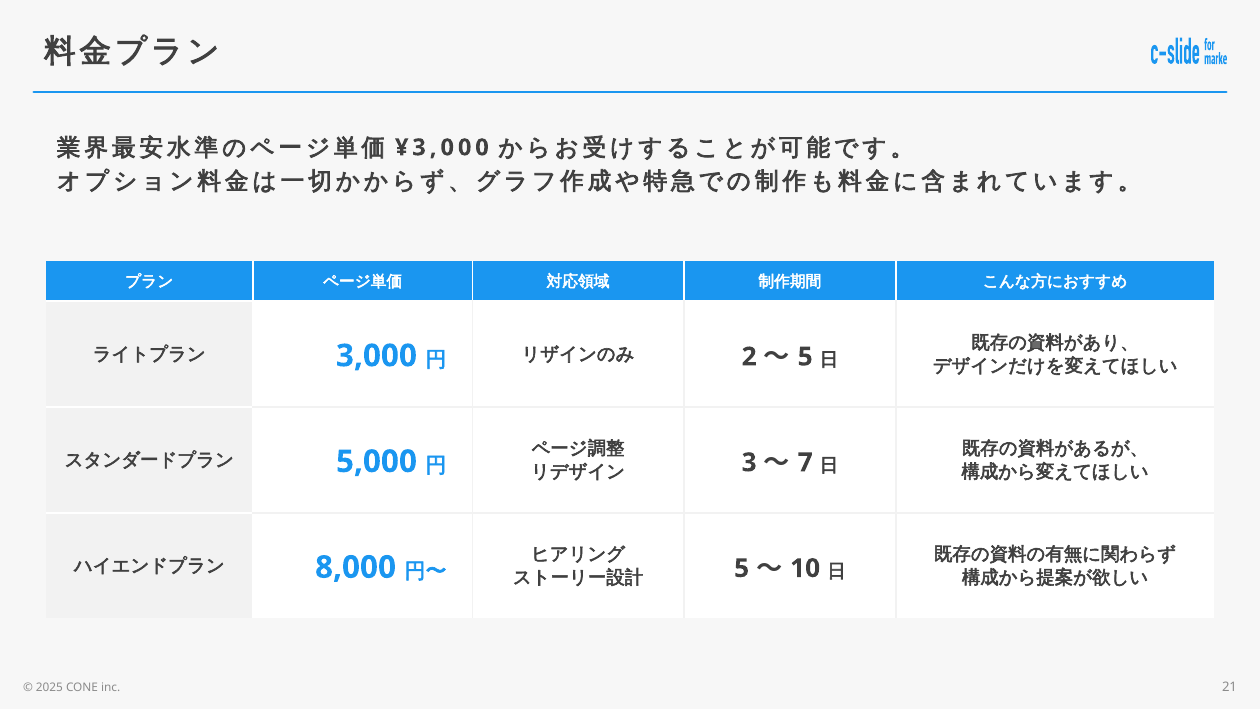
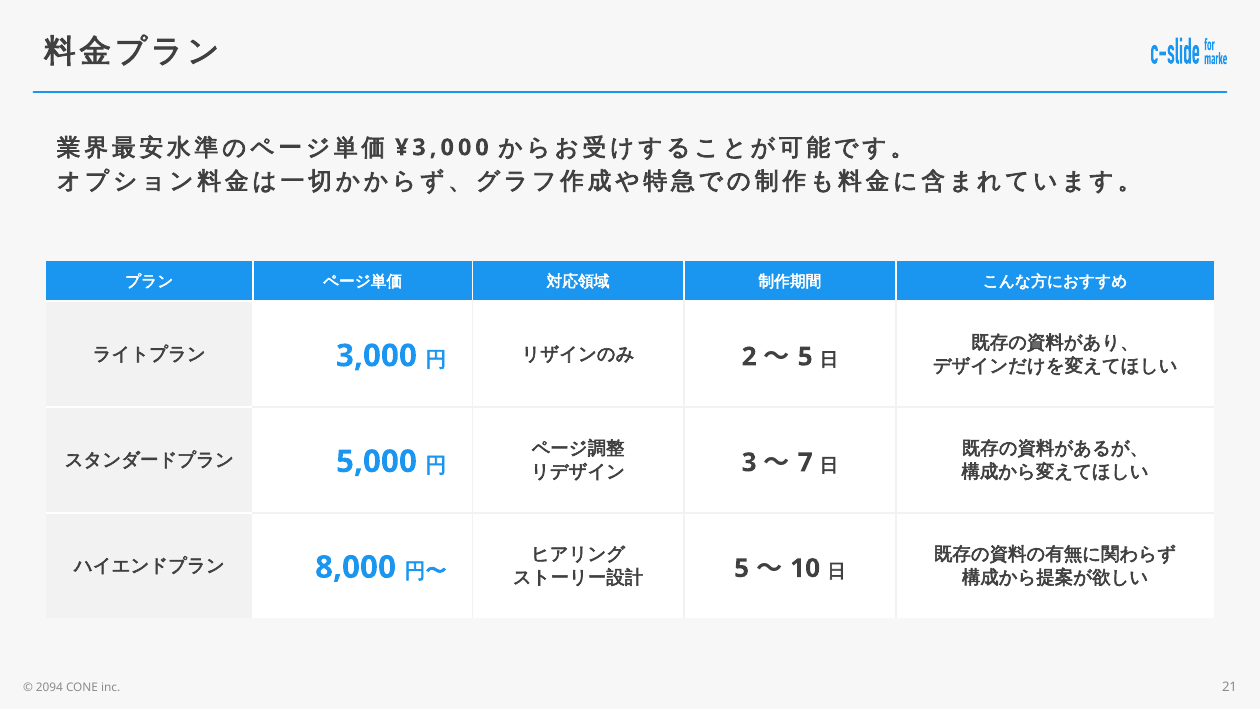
2025: 2025 -> 2094
